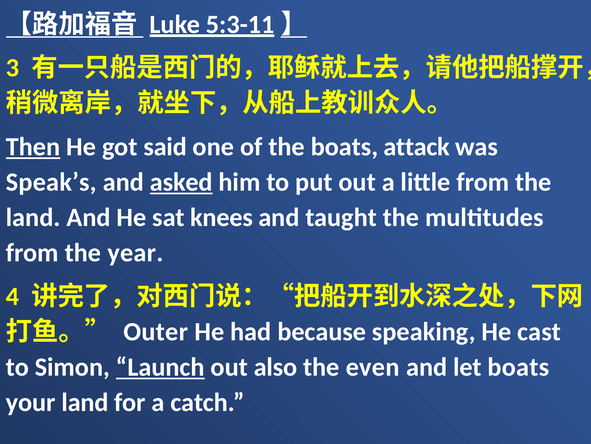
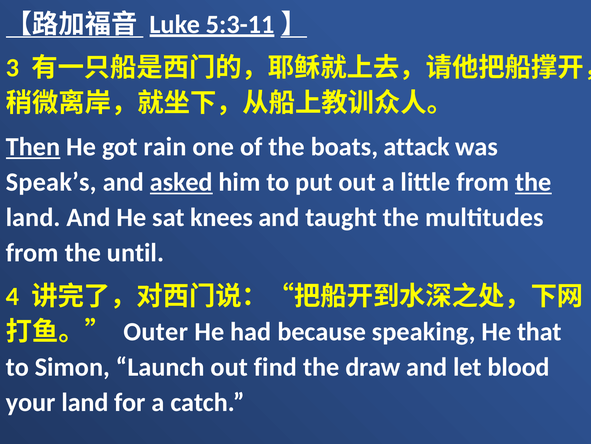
said: said -> rain
the at (533, 182) underline: none -> present
year: year -> until
cast: cast -> that
Launch underline: present -> none
also: also -> find
even: even -> draw
let boats: boats -> blood
